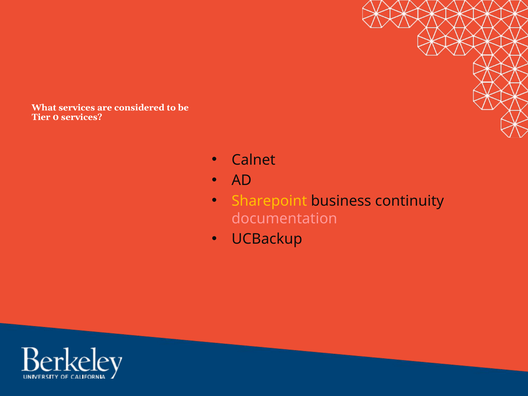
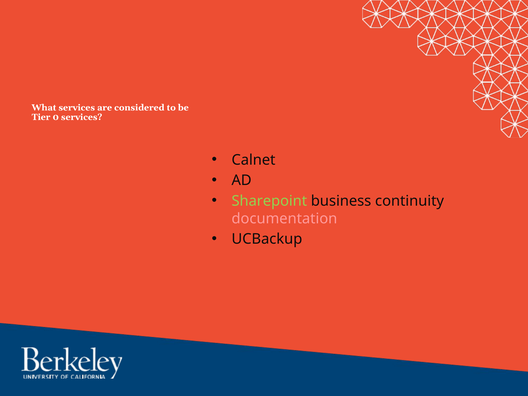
Sharepoint colour: yellow -> light green
